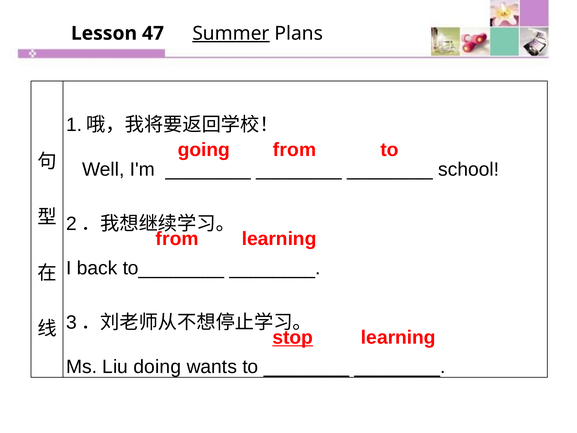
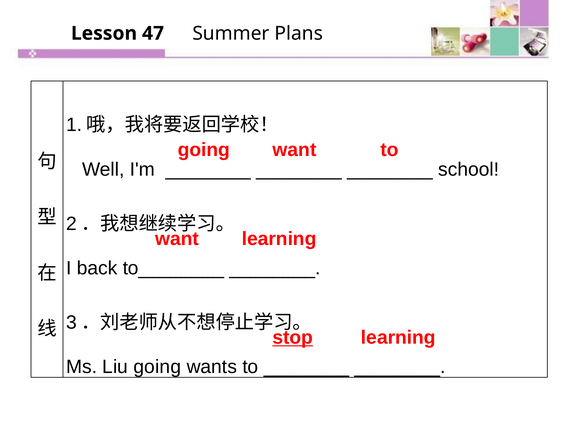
Summer underline: present -> none
going from: from -> want
from at (177, 239): from -> want
Liu doing: doing -> going
